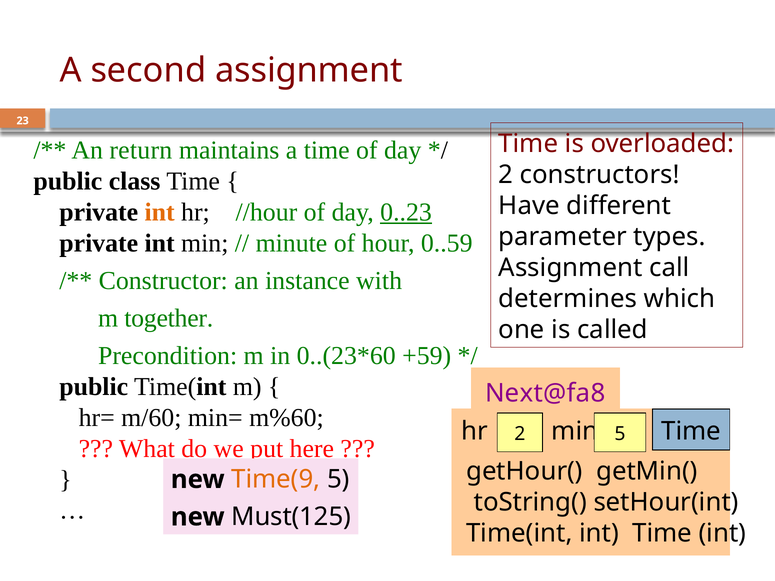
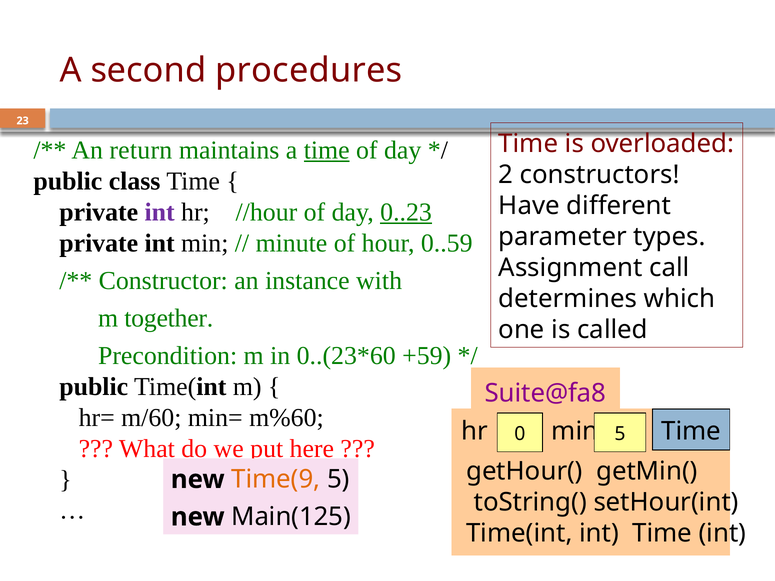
second assignment: assignment -> procedures
time at (327, 150) underline: none -> present
int at (160, 212) colour: orange -> purple
Next@fa8: Next@fa8 -> Suite@fa8
hr 2: 2 -> 0
Must(125: Must(125 -> Main(125
